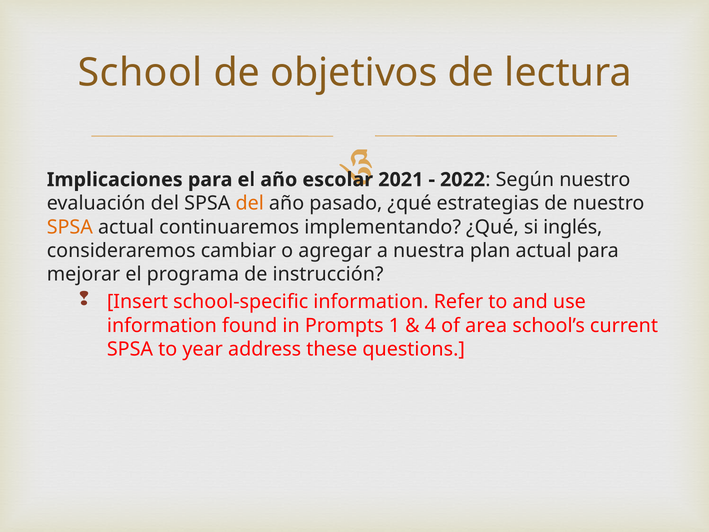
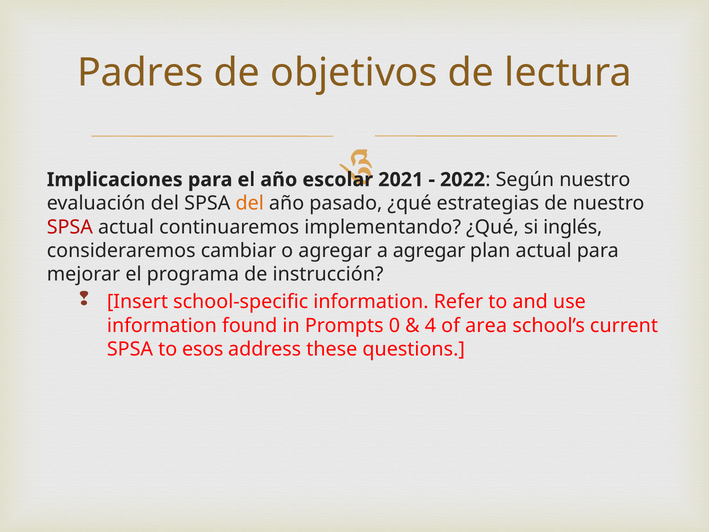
School: School -> Padres
SPSA at (70, 227) colour: orange -> red
a nuestra: nuestra -> agregar
1: 1 -> 0
year: year -> esos
